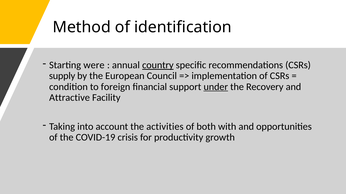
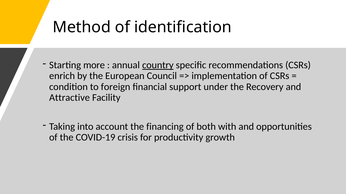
were: were -> more
supply: supply -> enrich
under underline: present -> none
activities: activities -> financing
